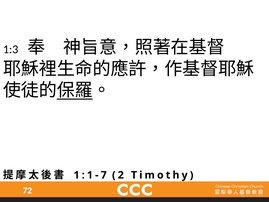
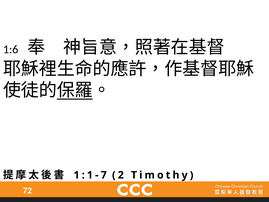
1:3: 1:3 -> 1:6
